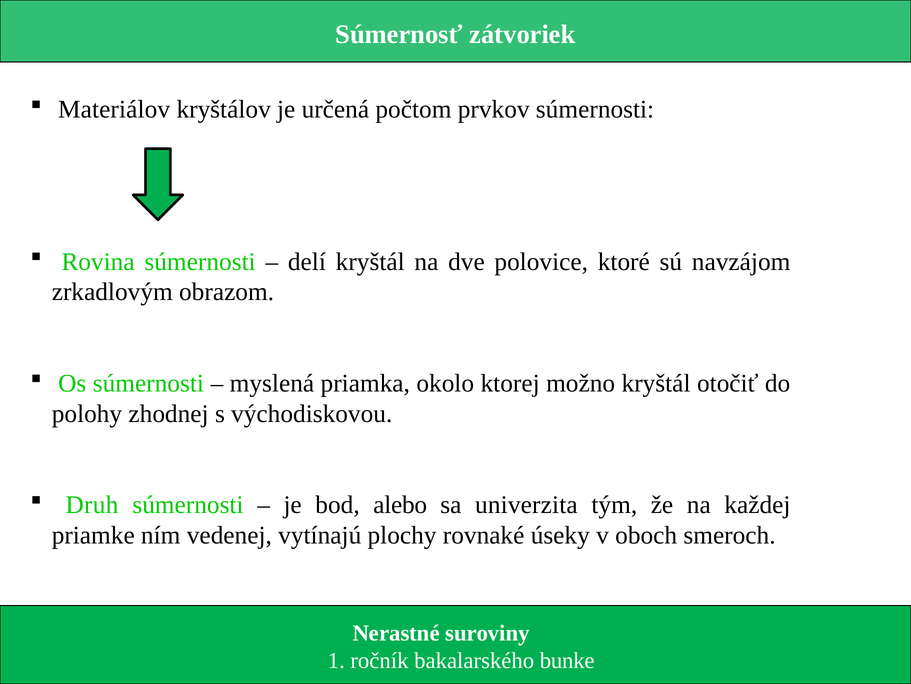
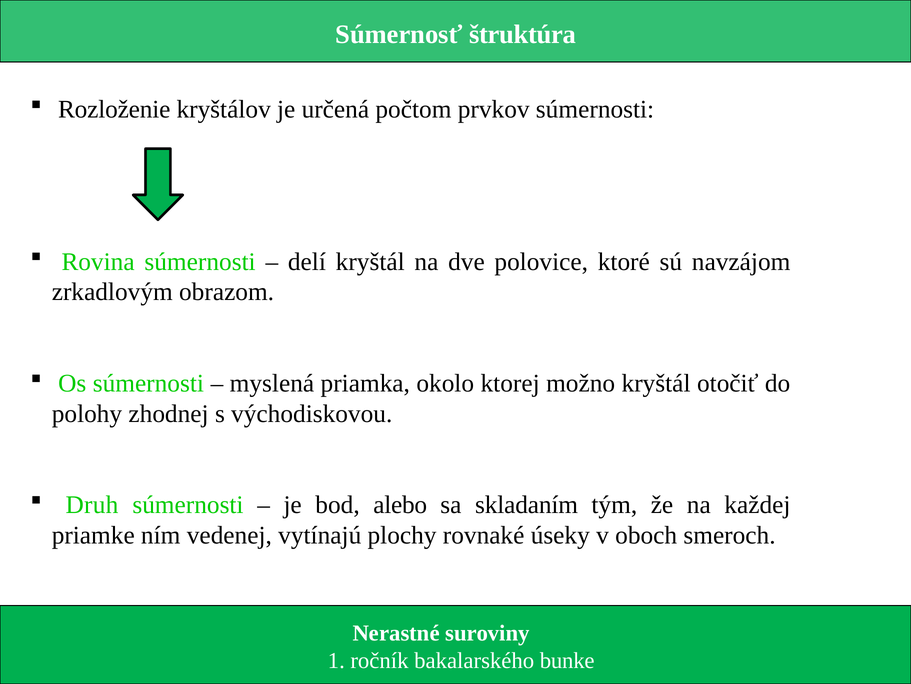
zátvoriek: zátvoriek -> štruktúra
Materiálov: Materiálov -> Rozloženie
univerzita: univerzita -> skladaním
